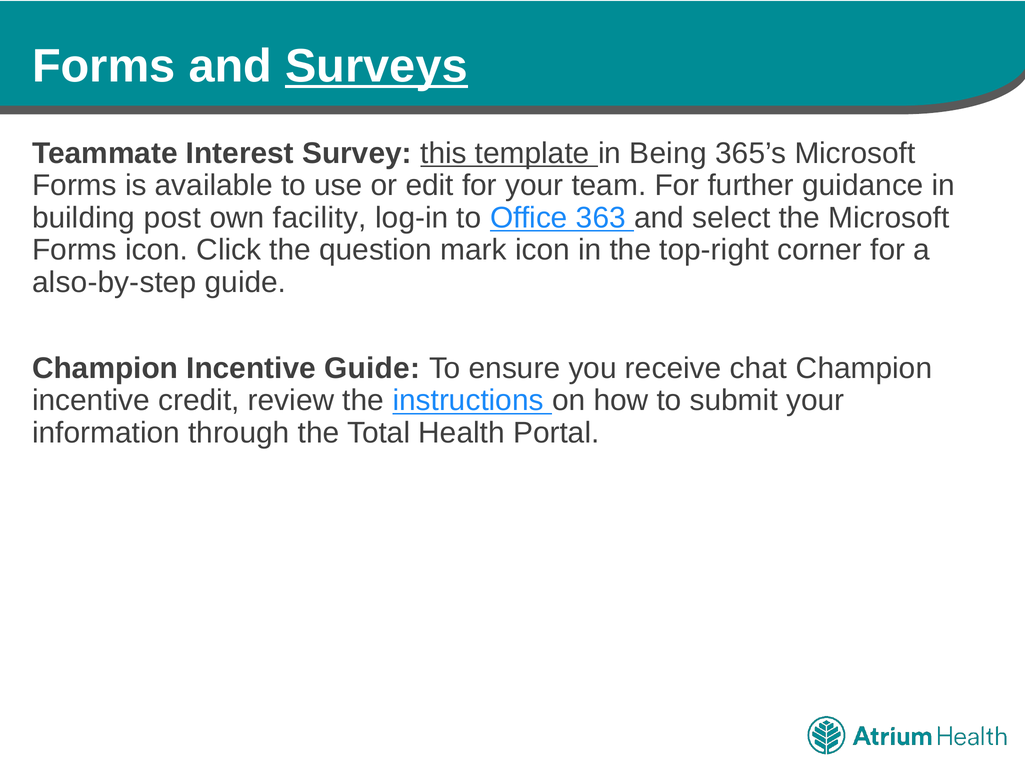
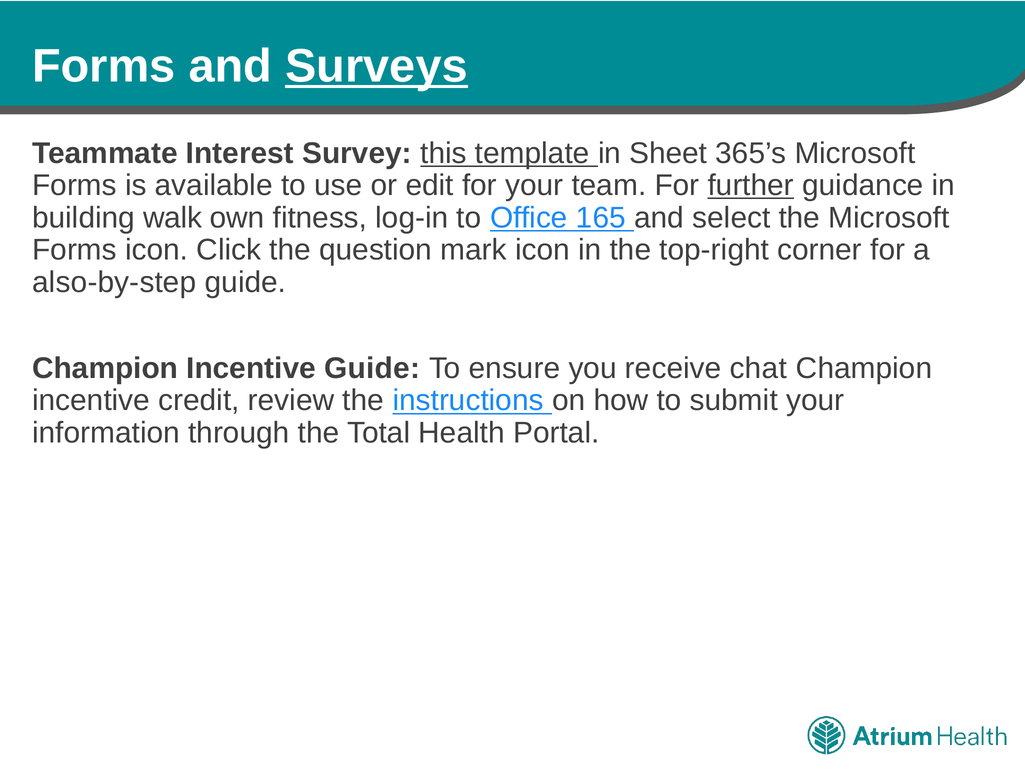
Being: Being -> Sheet
further underline: none -> present
post: post -> walk
facility: facility -> fitness
363: 363 -> 165
